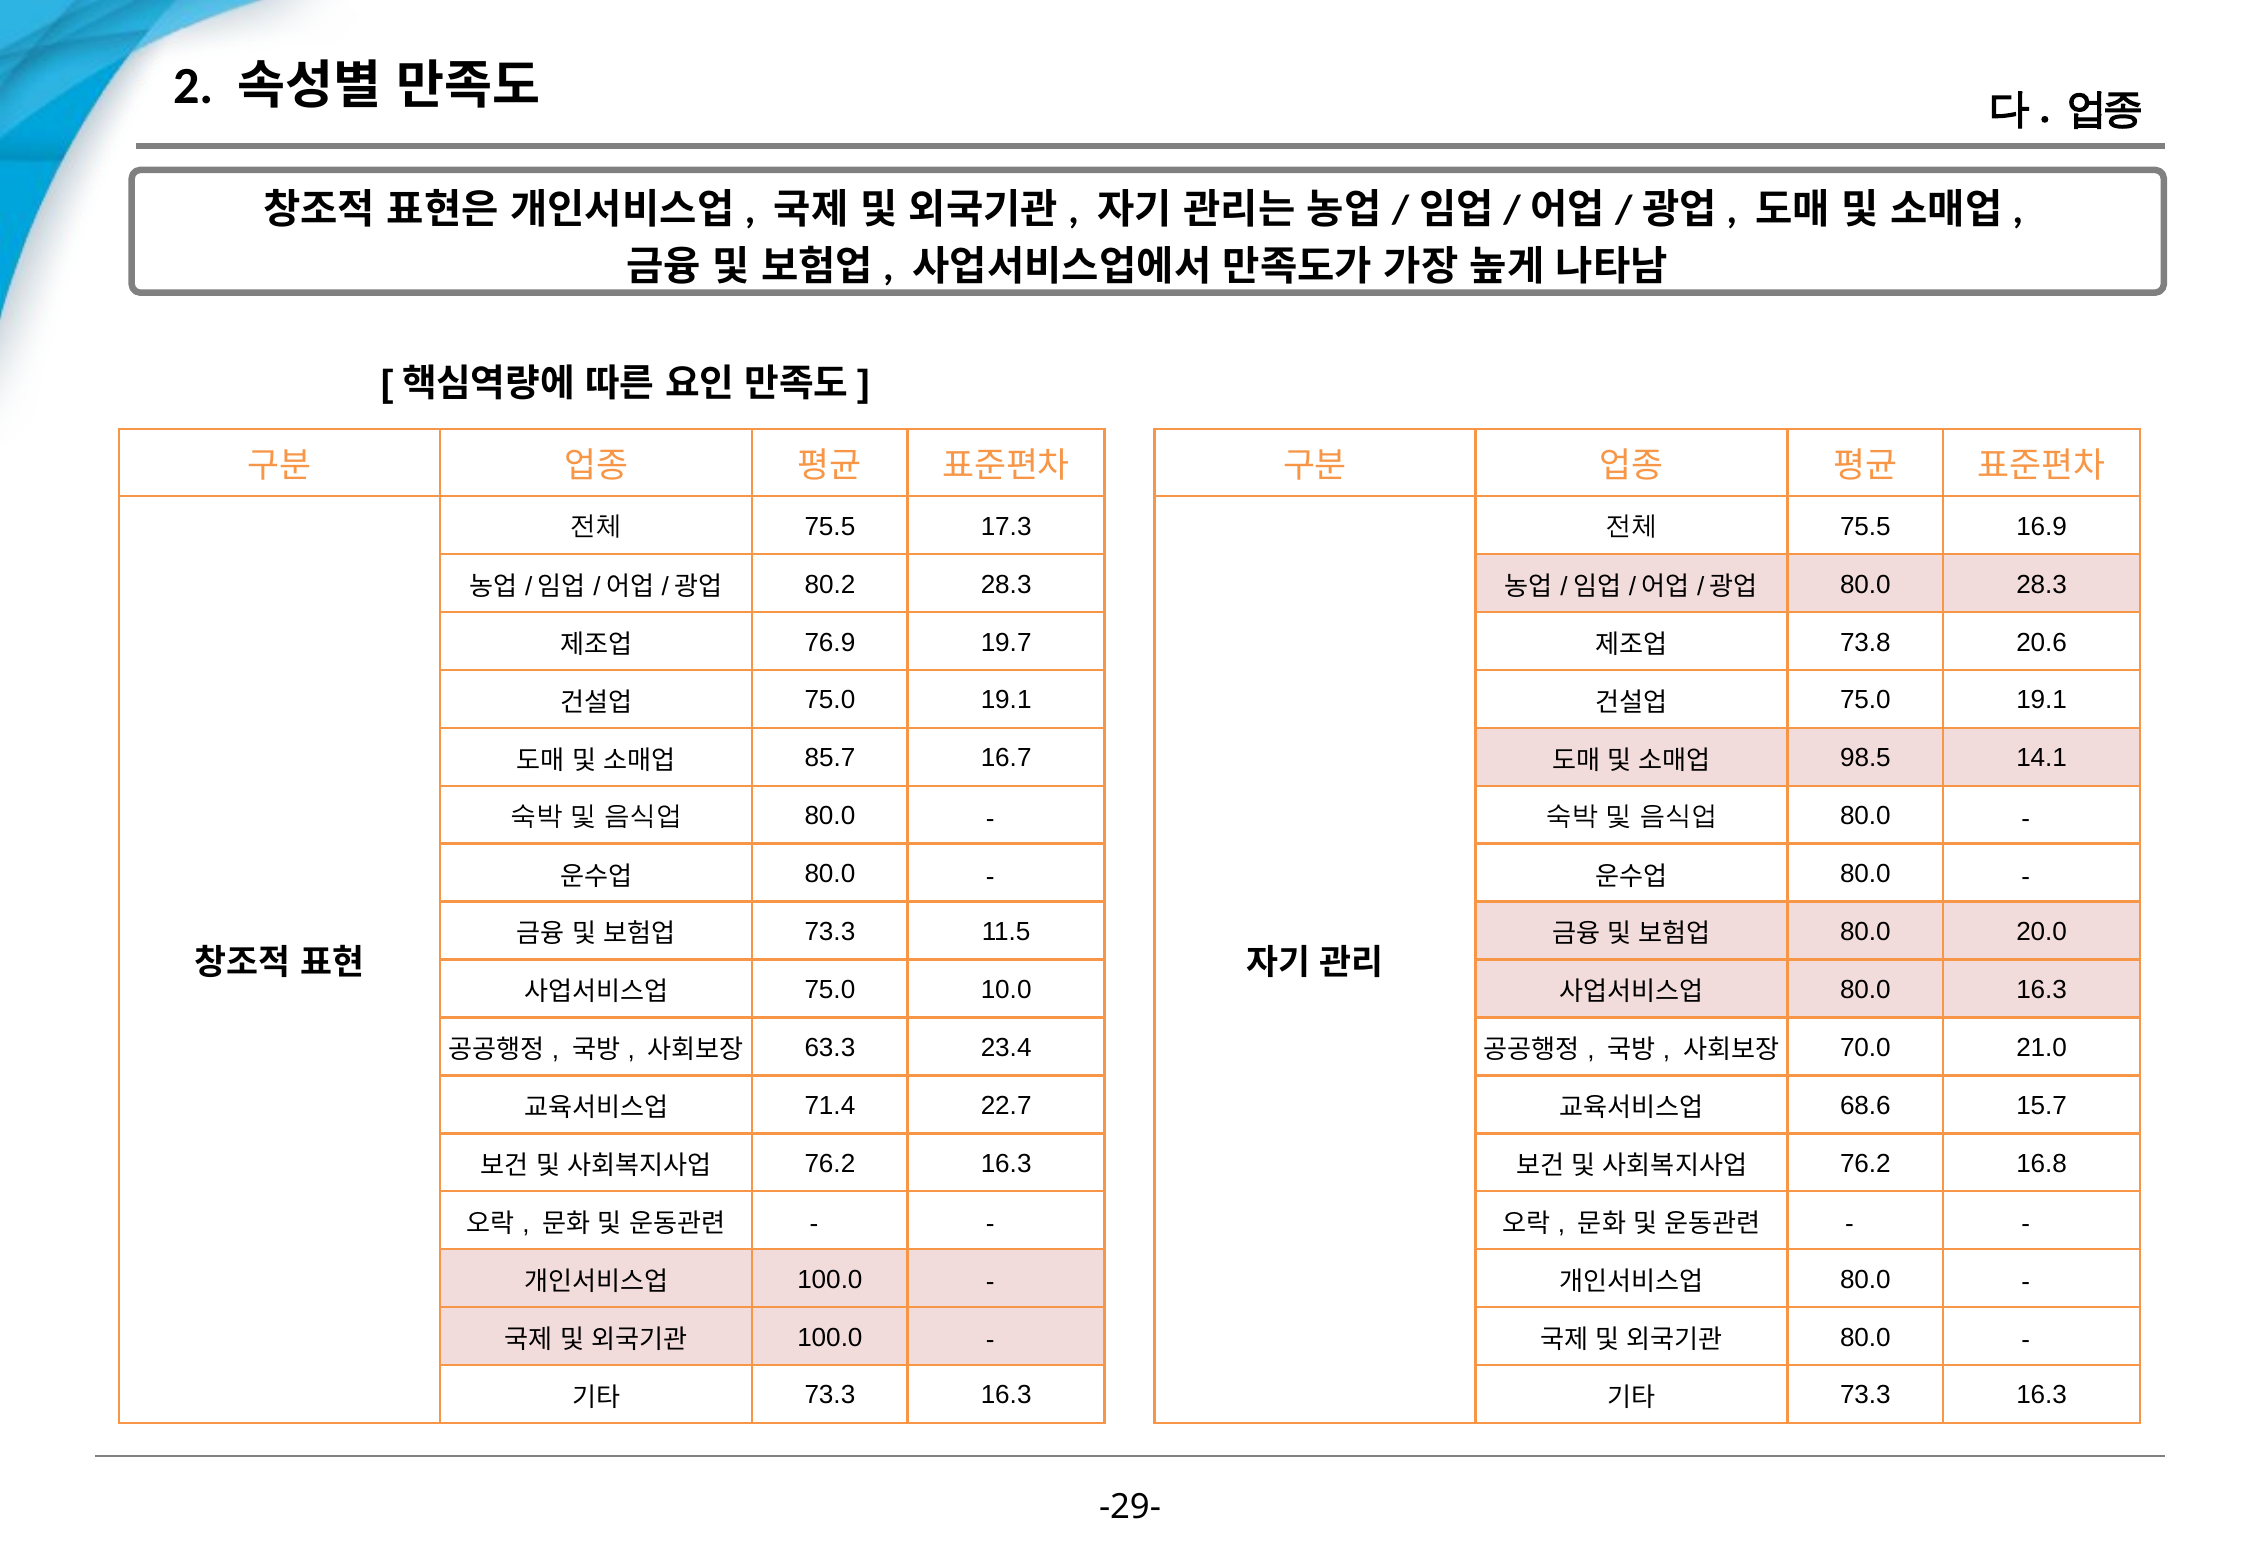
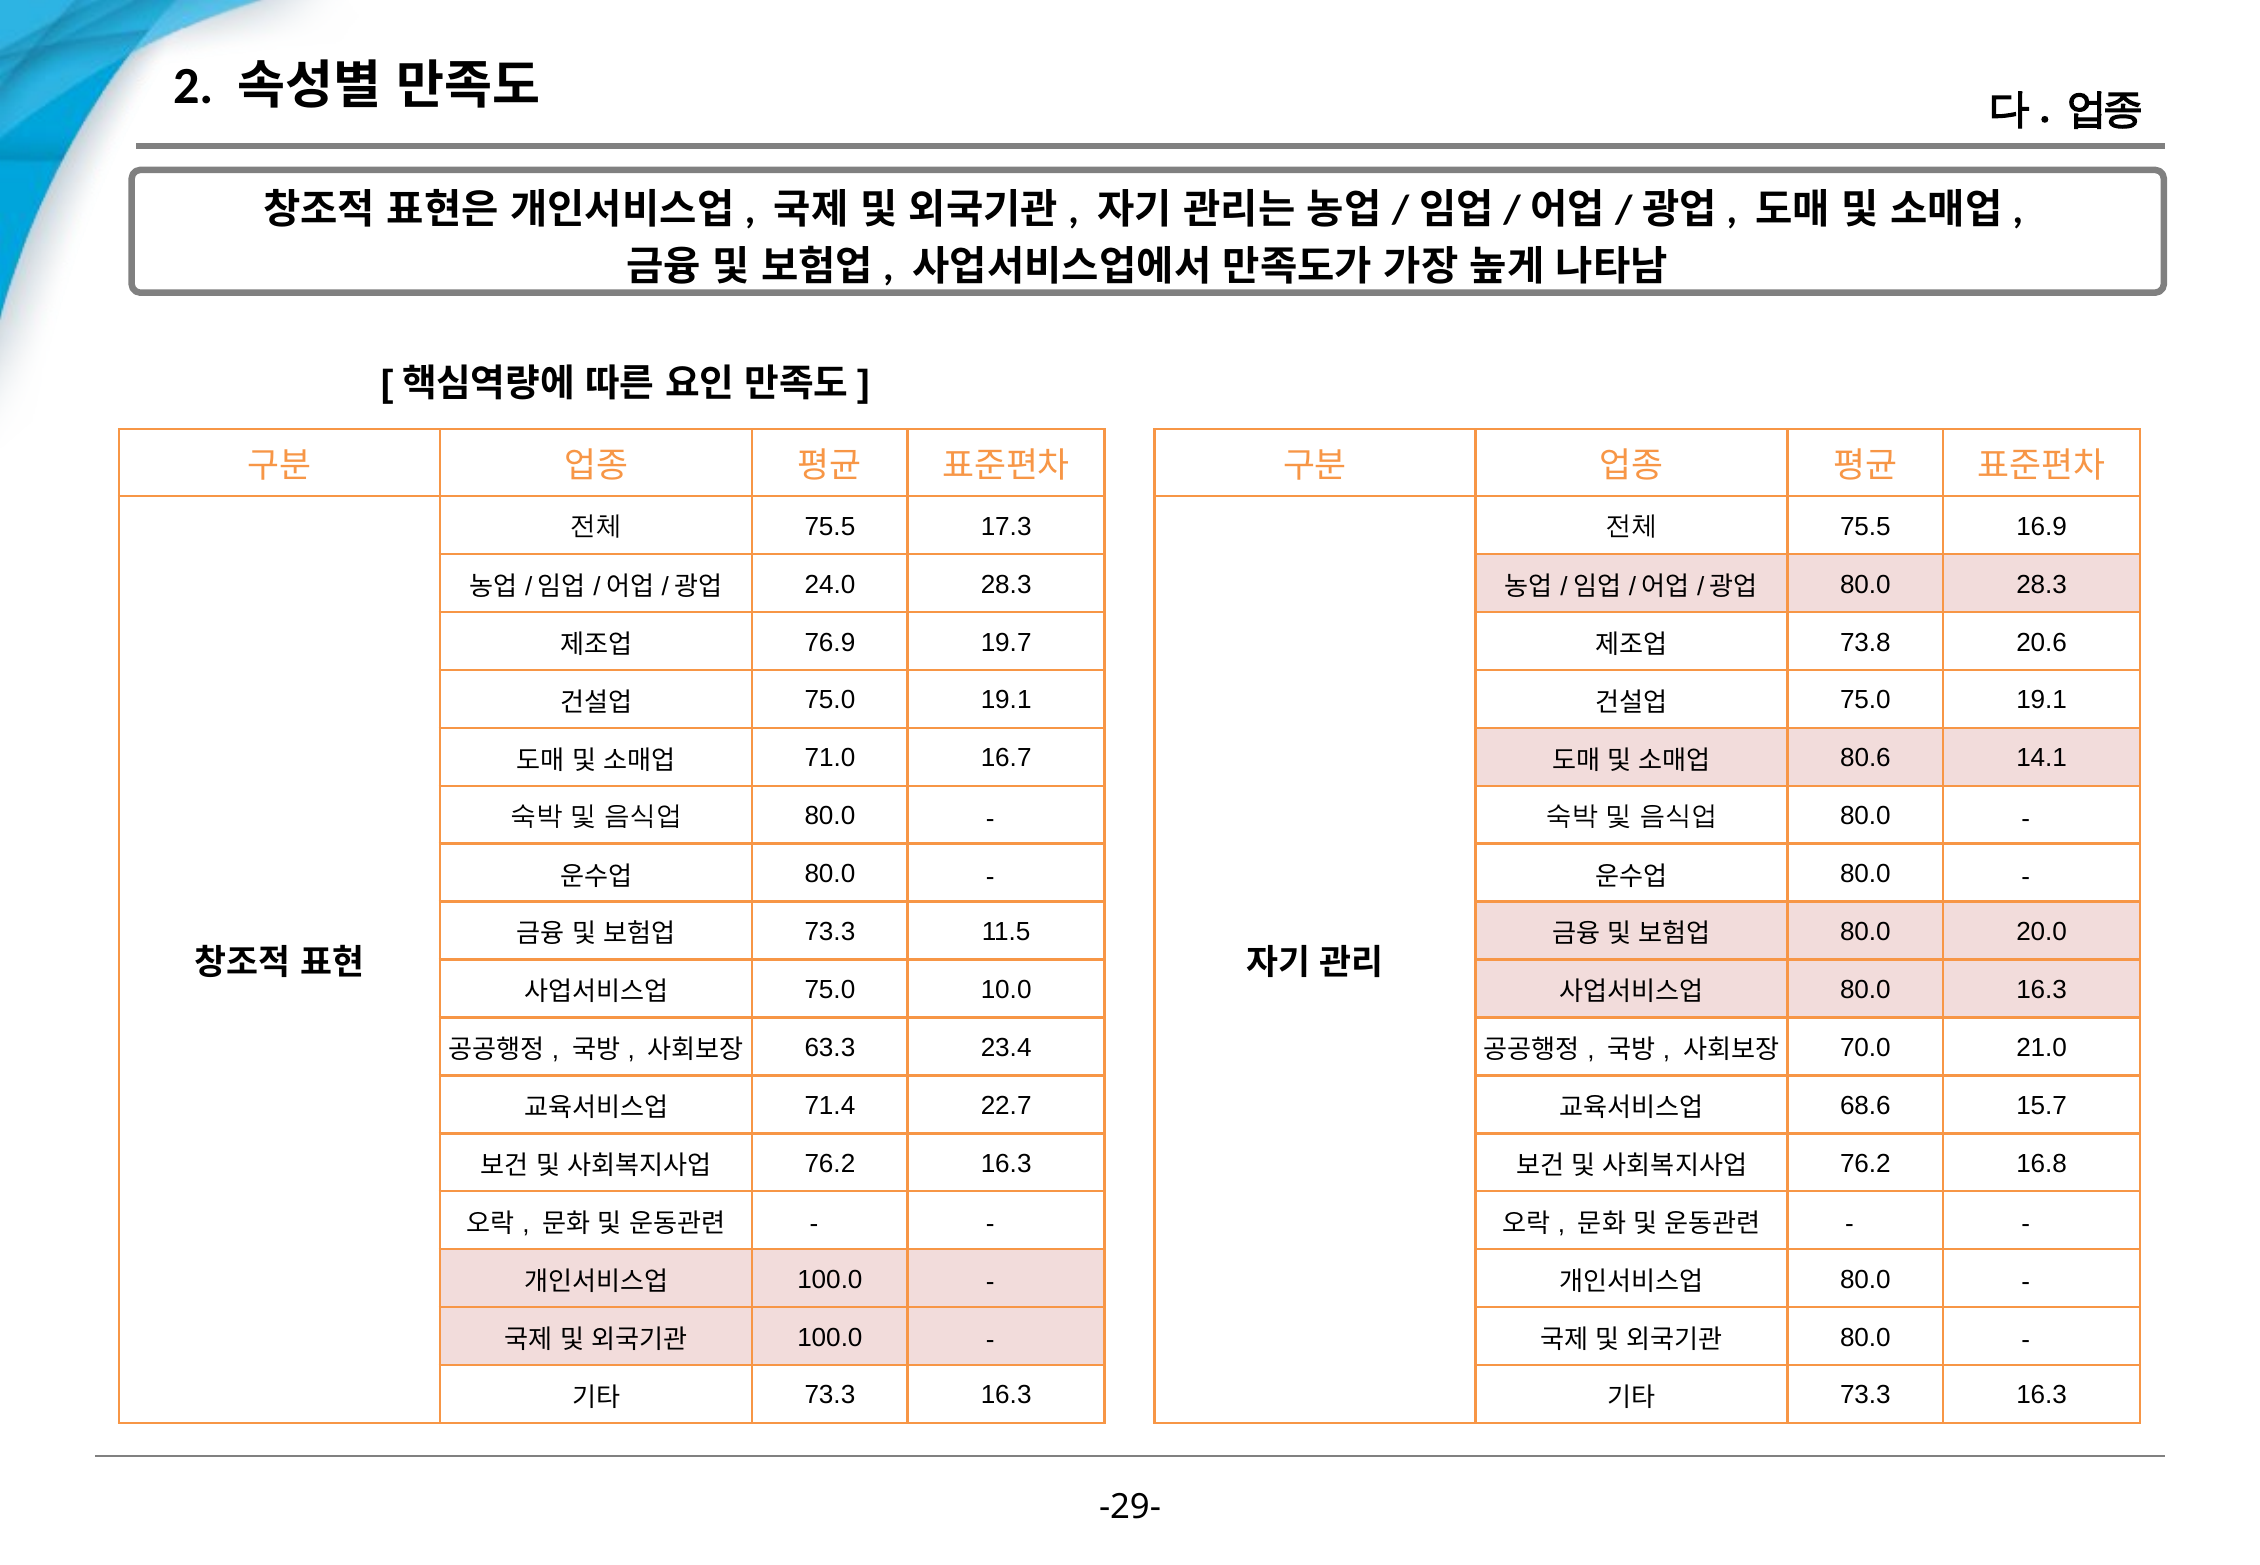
80.2: 80.2 -> 24.0
85.7: 85.7 -> 71.0
98.5: 98.5 -> 80.6
